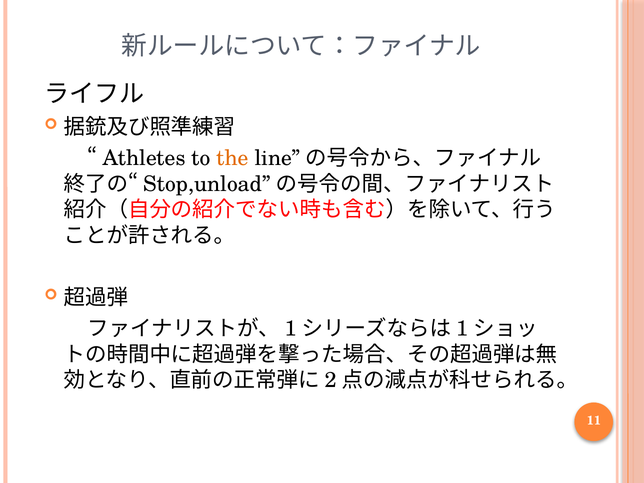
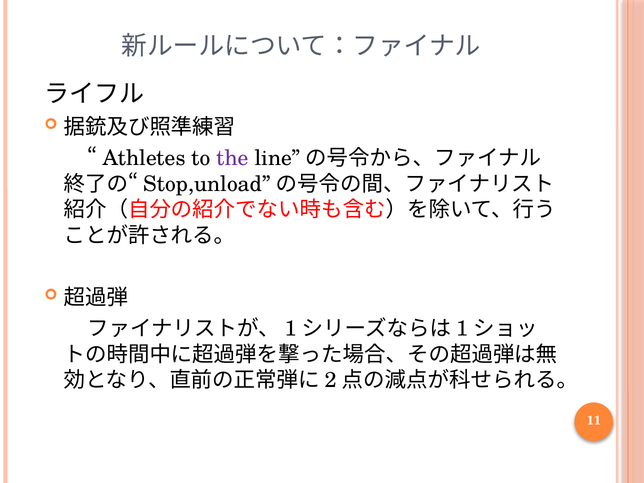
the colour: orange -> purple
